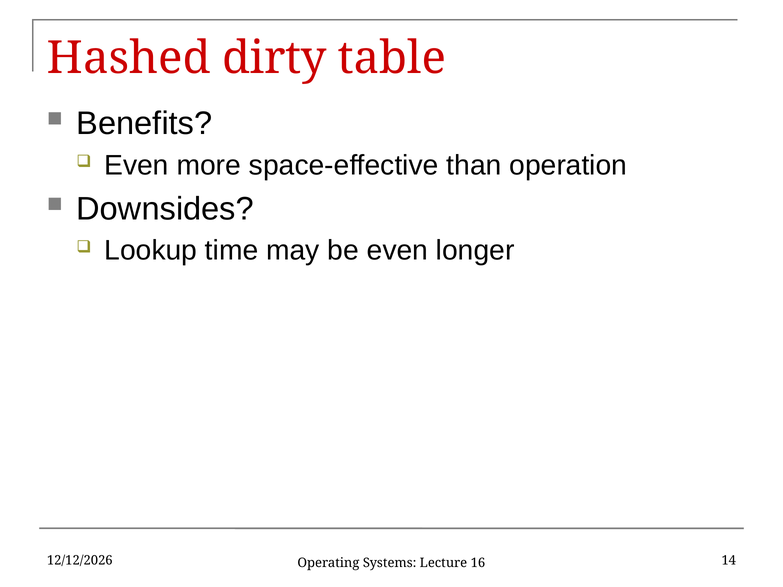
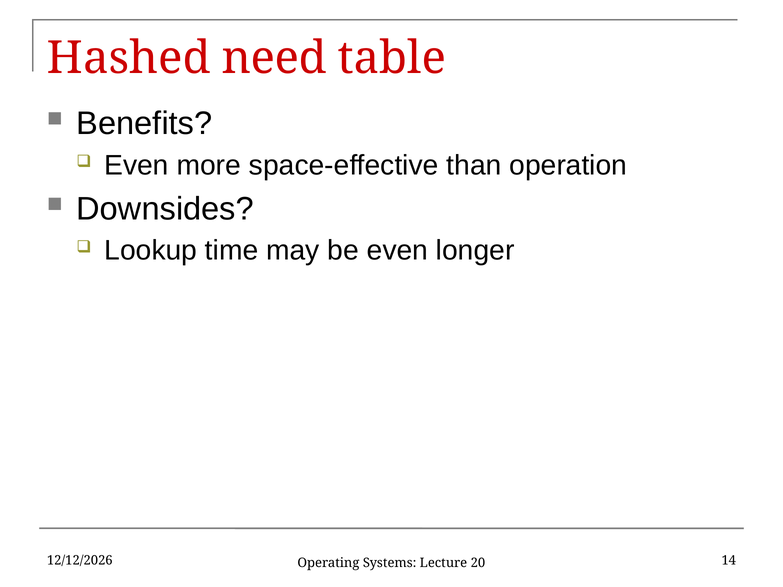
dirty: dirty -> need
16: 16 -> 20
